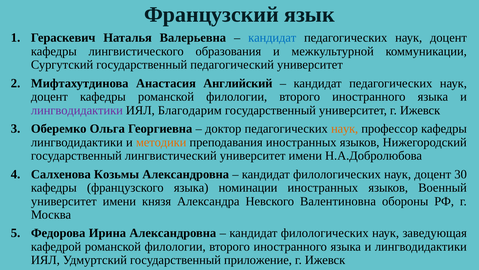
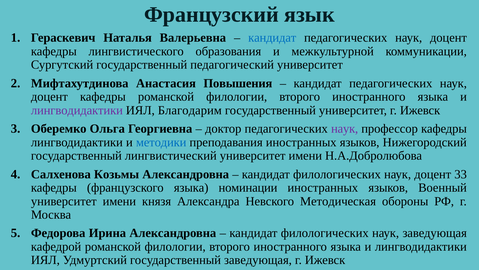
Английский: Английский -> Повышения
наук at (345, 128) colour: orange -> purple
методики colour: orange -> blue
30: 30 -> 33
Валентиновна: Валентиновна -> Методическая
государственный приложение: приложение -> заведующая
